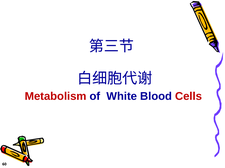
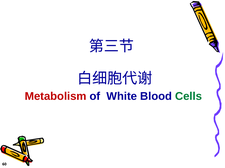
Cells colour: red -> green
